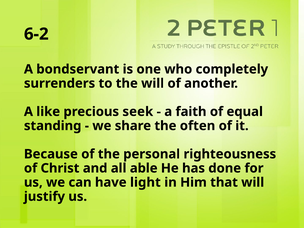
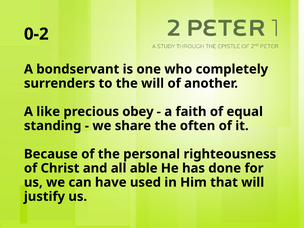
6-2: 6-2 -> 0-2
seek: seek -> obey
light: light -> used
